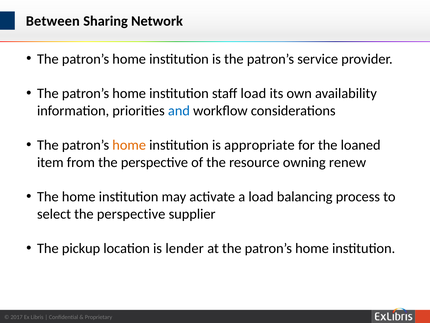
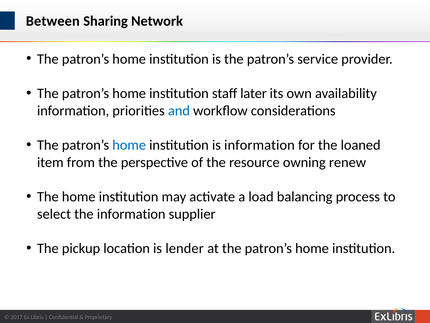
staff load: load -> later
home at (129, 145) colour: orange -> blue
is appropriate: appropriate -> information
select the perspective: perspective -> information
